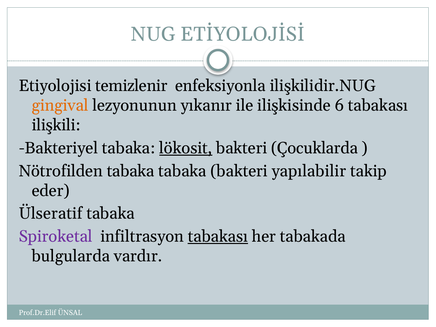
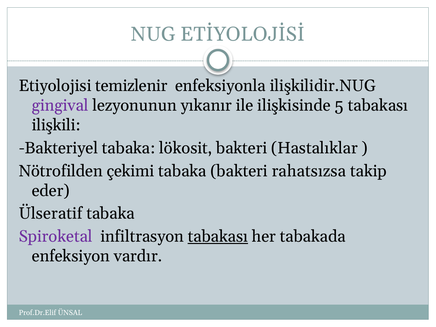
gingival colour: orange -> purple
6: 6 -> 5
lökosit underline: present -> none
Çocuklarda: Çocuklarda -> Hastalıklar
Nötrofilden tabaka: tabaka -> çekimi
yapılabilir: yapılabilir -> rahatsızsa
bulgularda: bulgularda -> enfeksiyon
